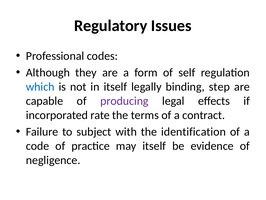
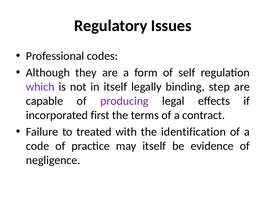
which colour: blue -> purple
rate: rate -> first
subject: subject -> treated
